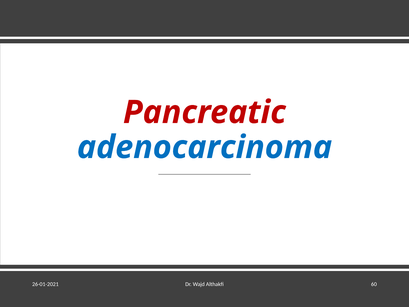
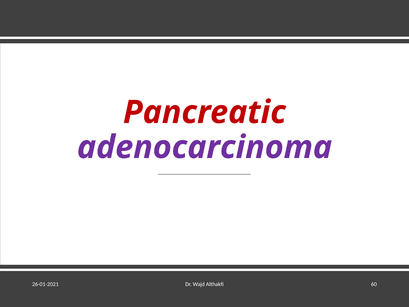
adenocarcinoma colour: blue -> purple
